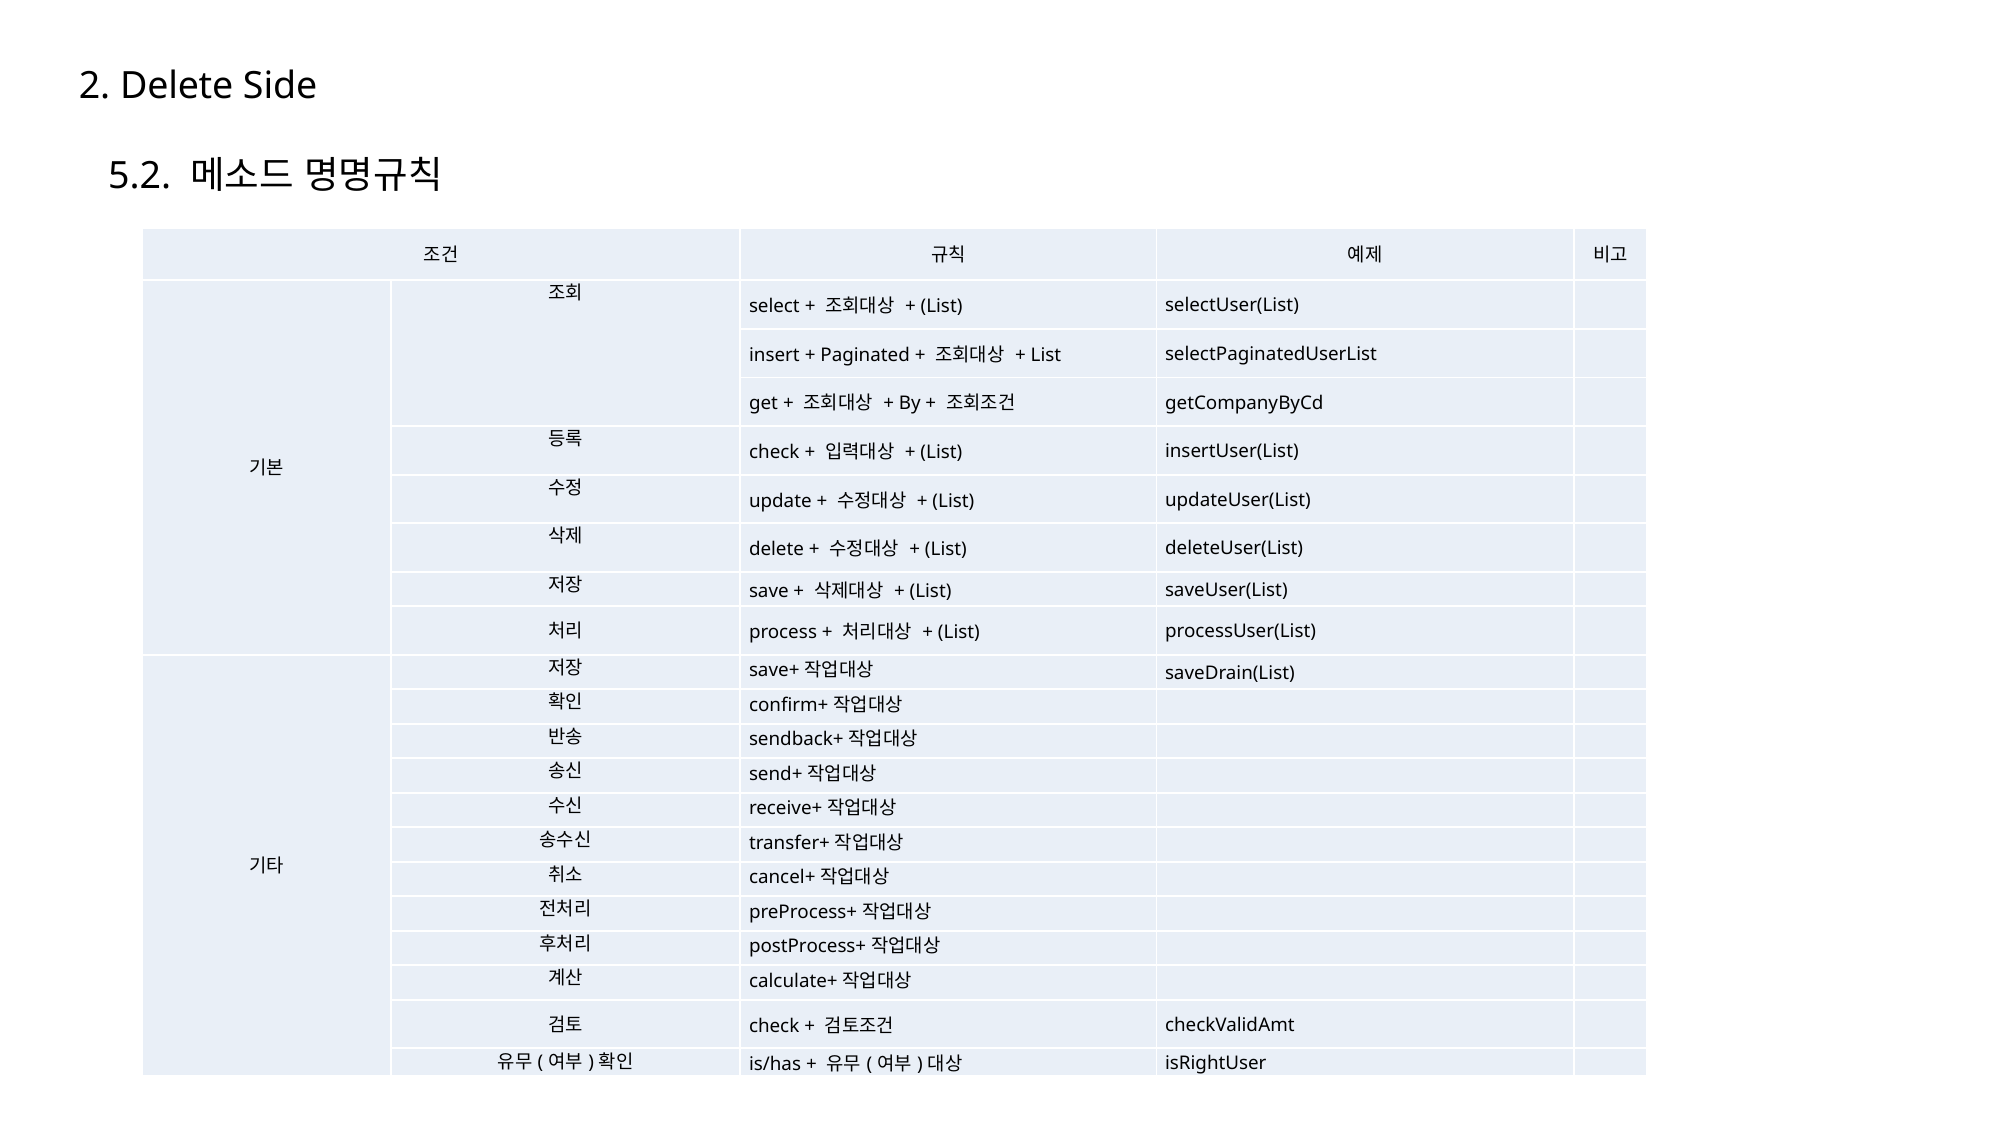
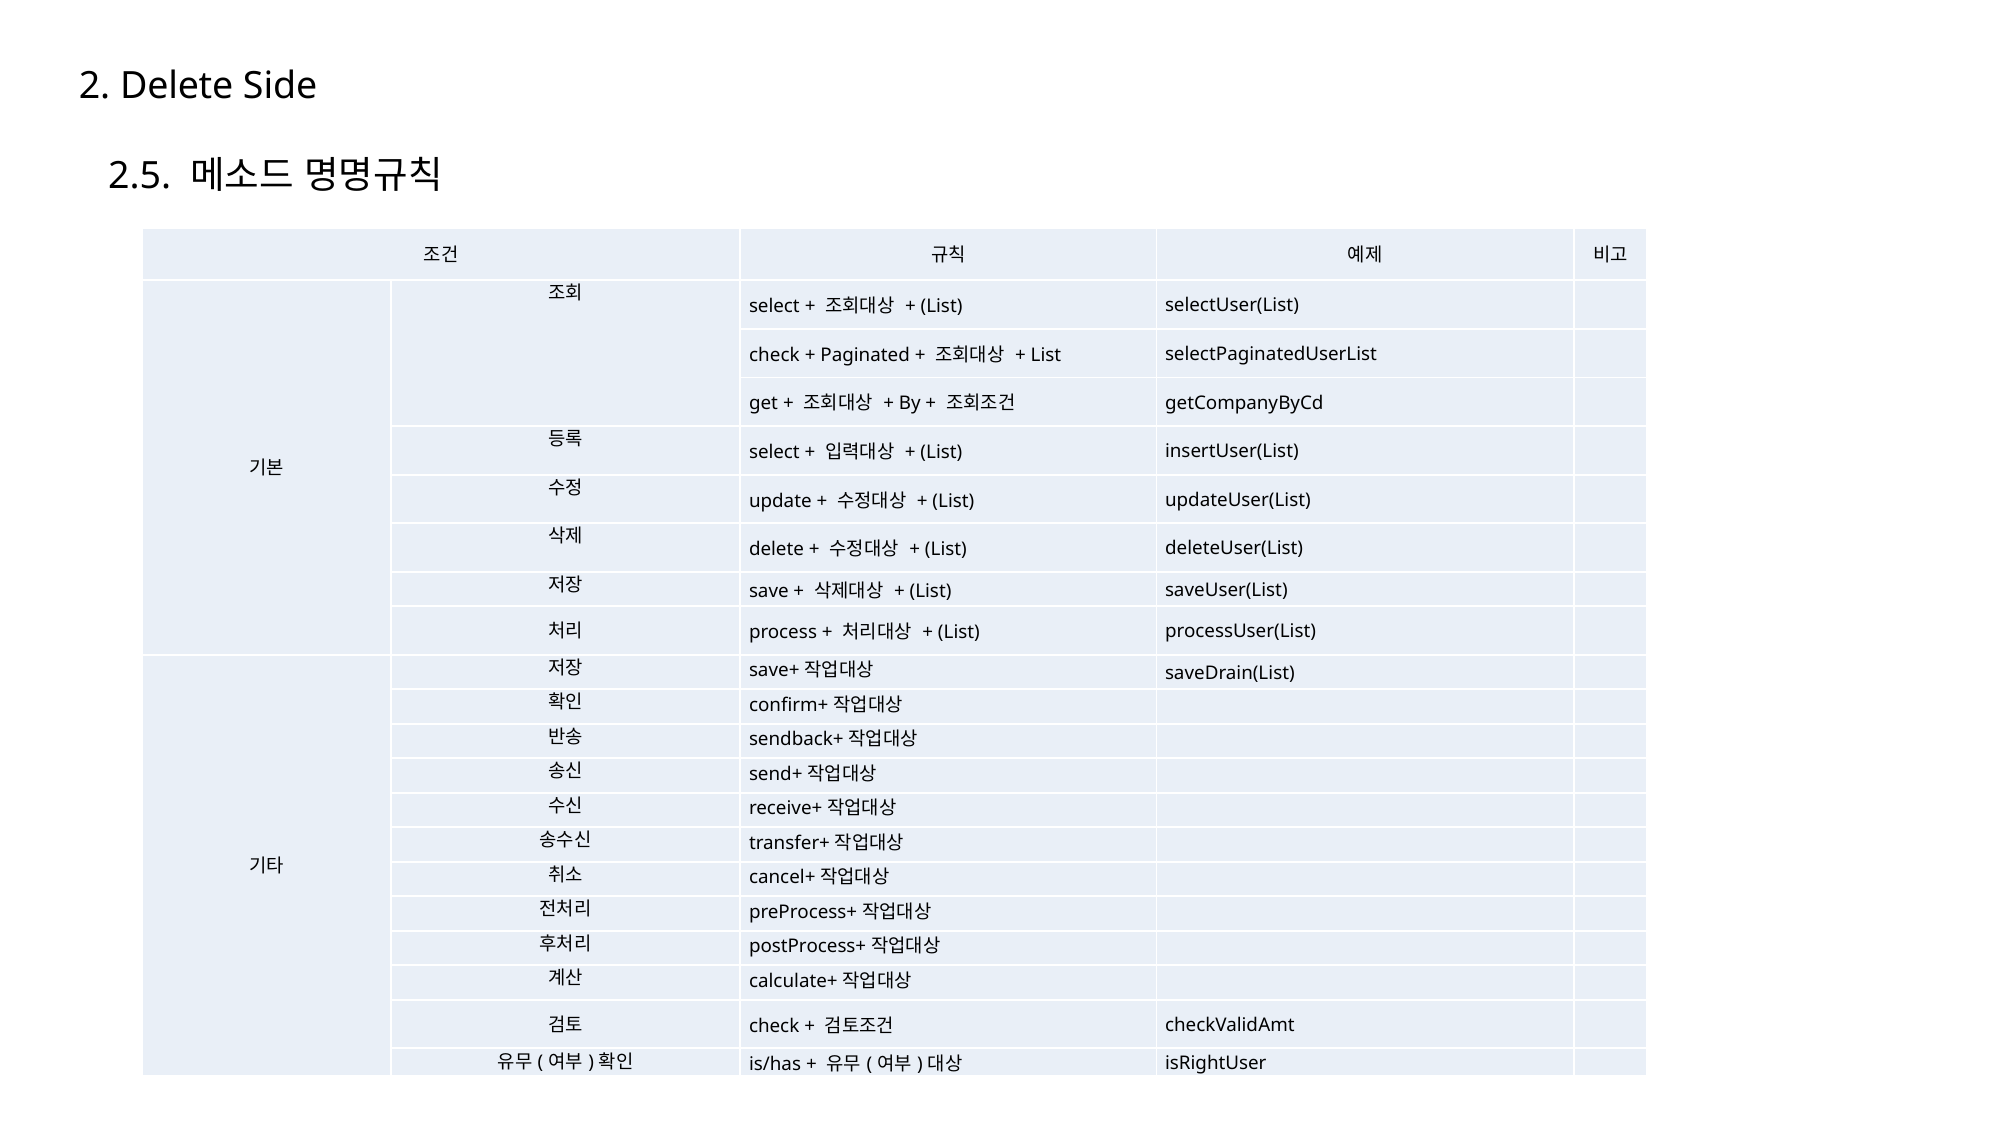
5.2: 5.2 -> 2.5
insert at (774, 355): insert -> check
check at (774, 452): check -> select
